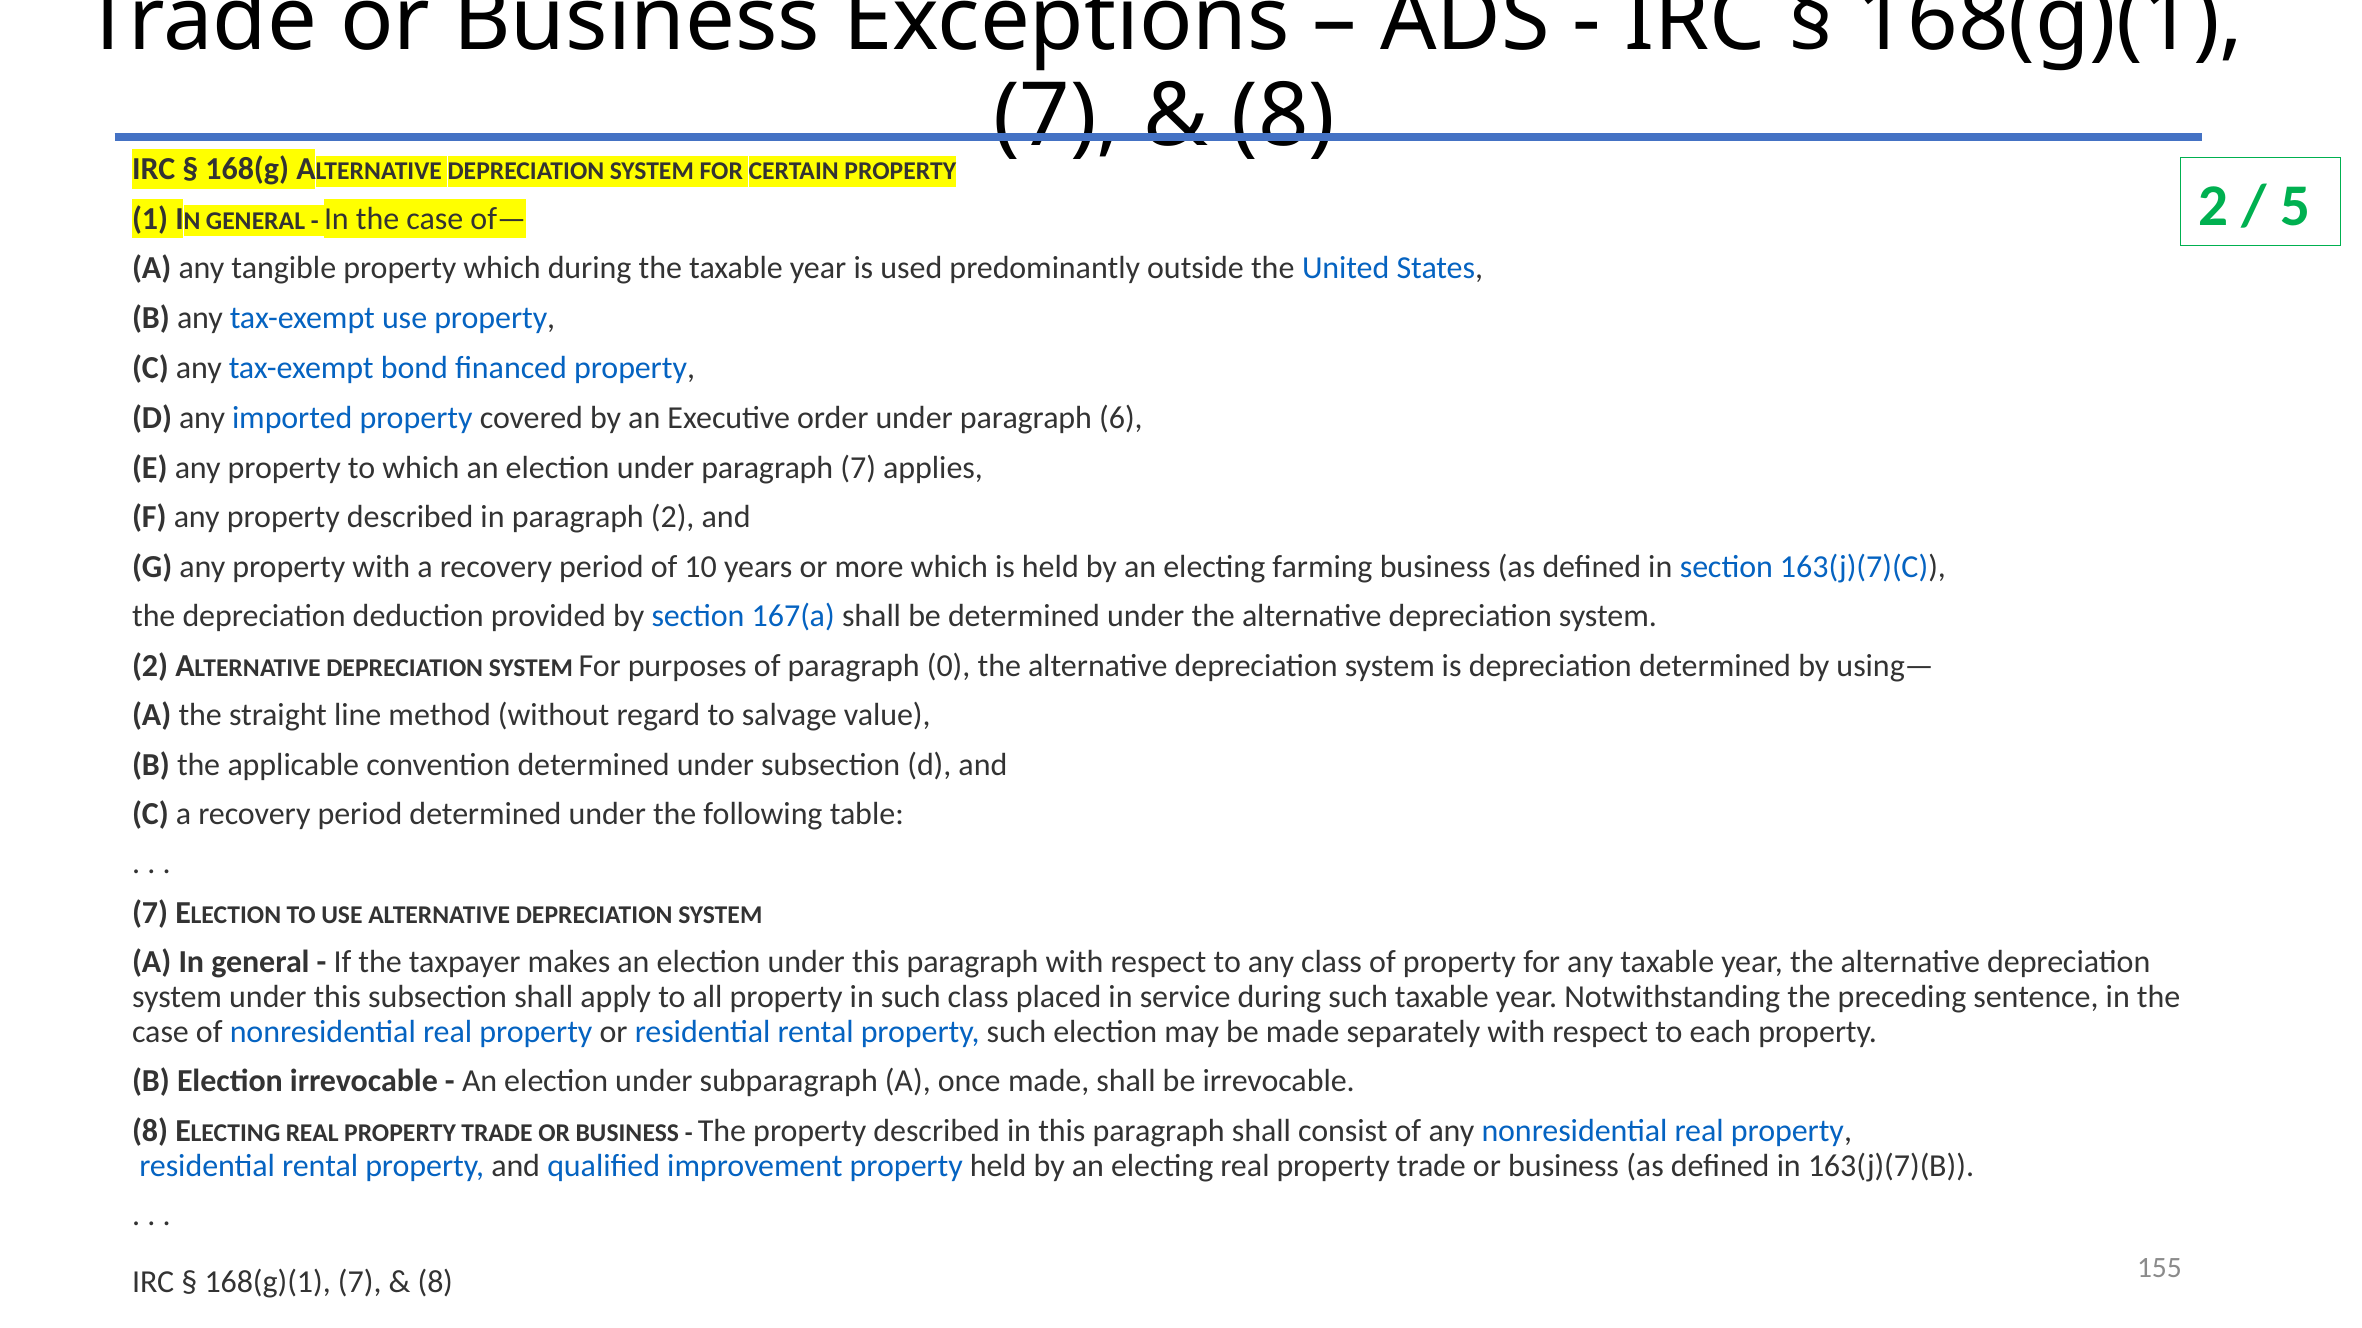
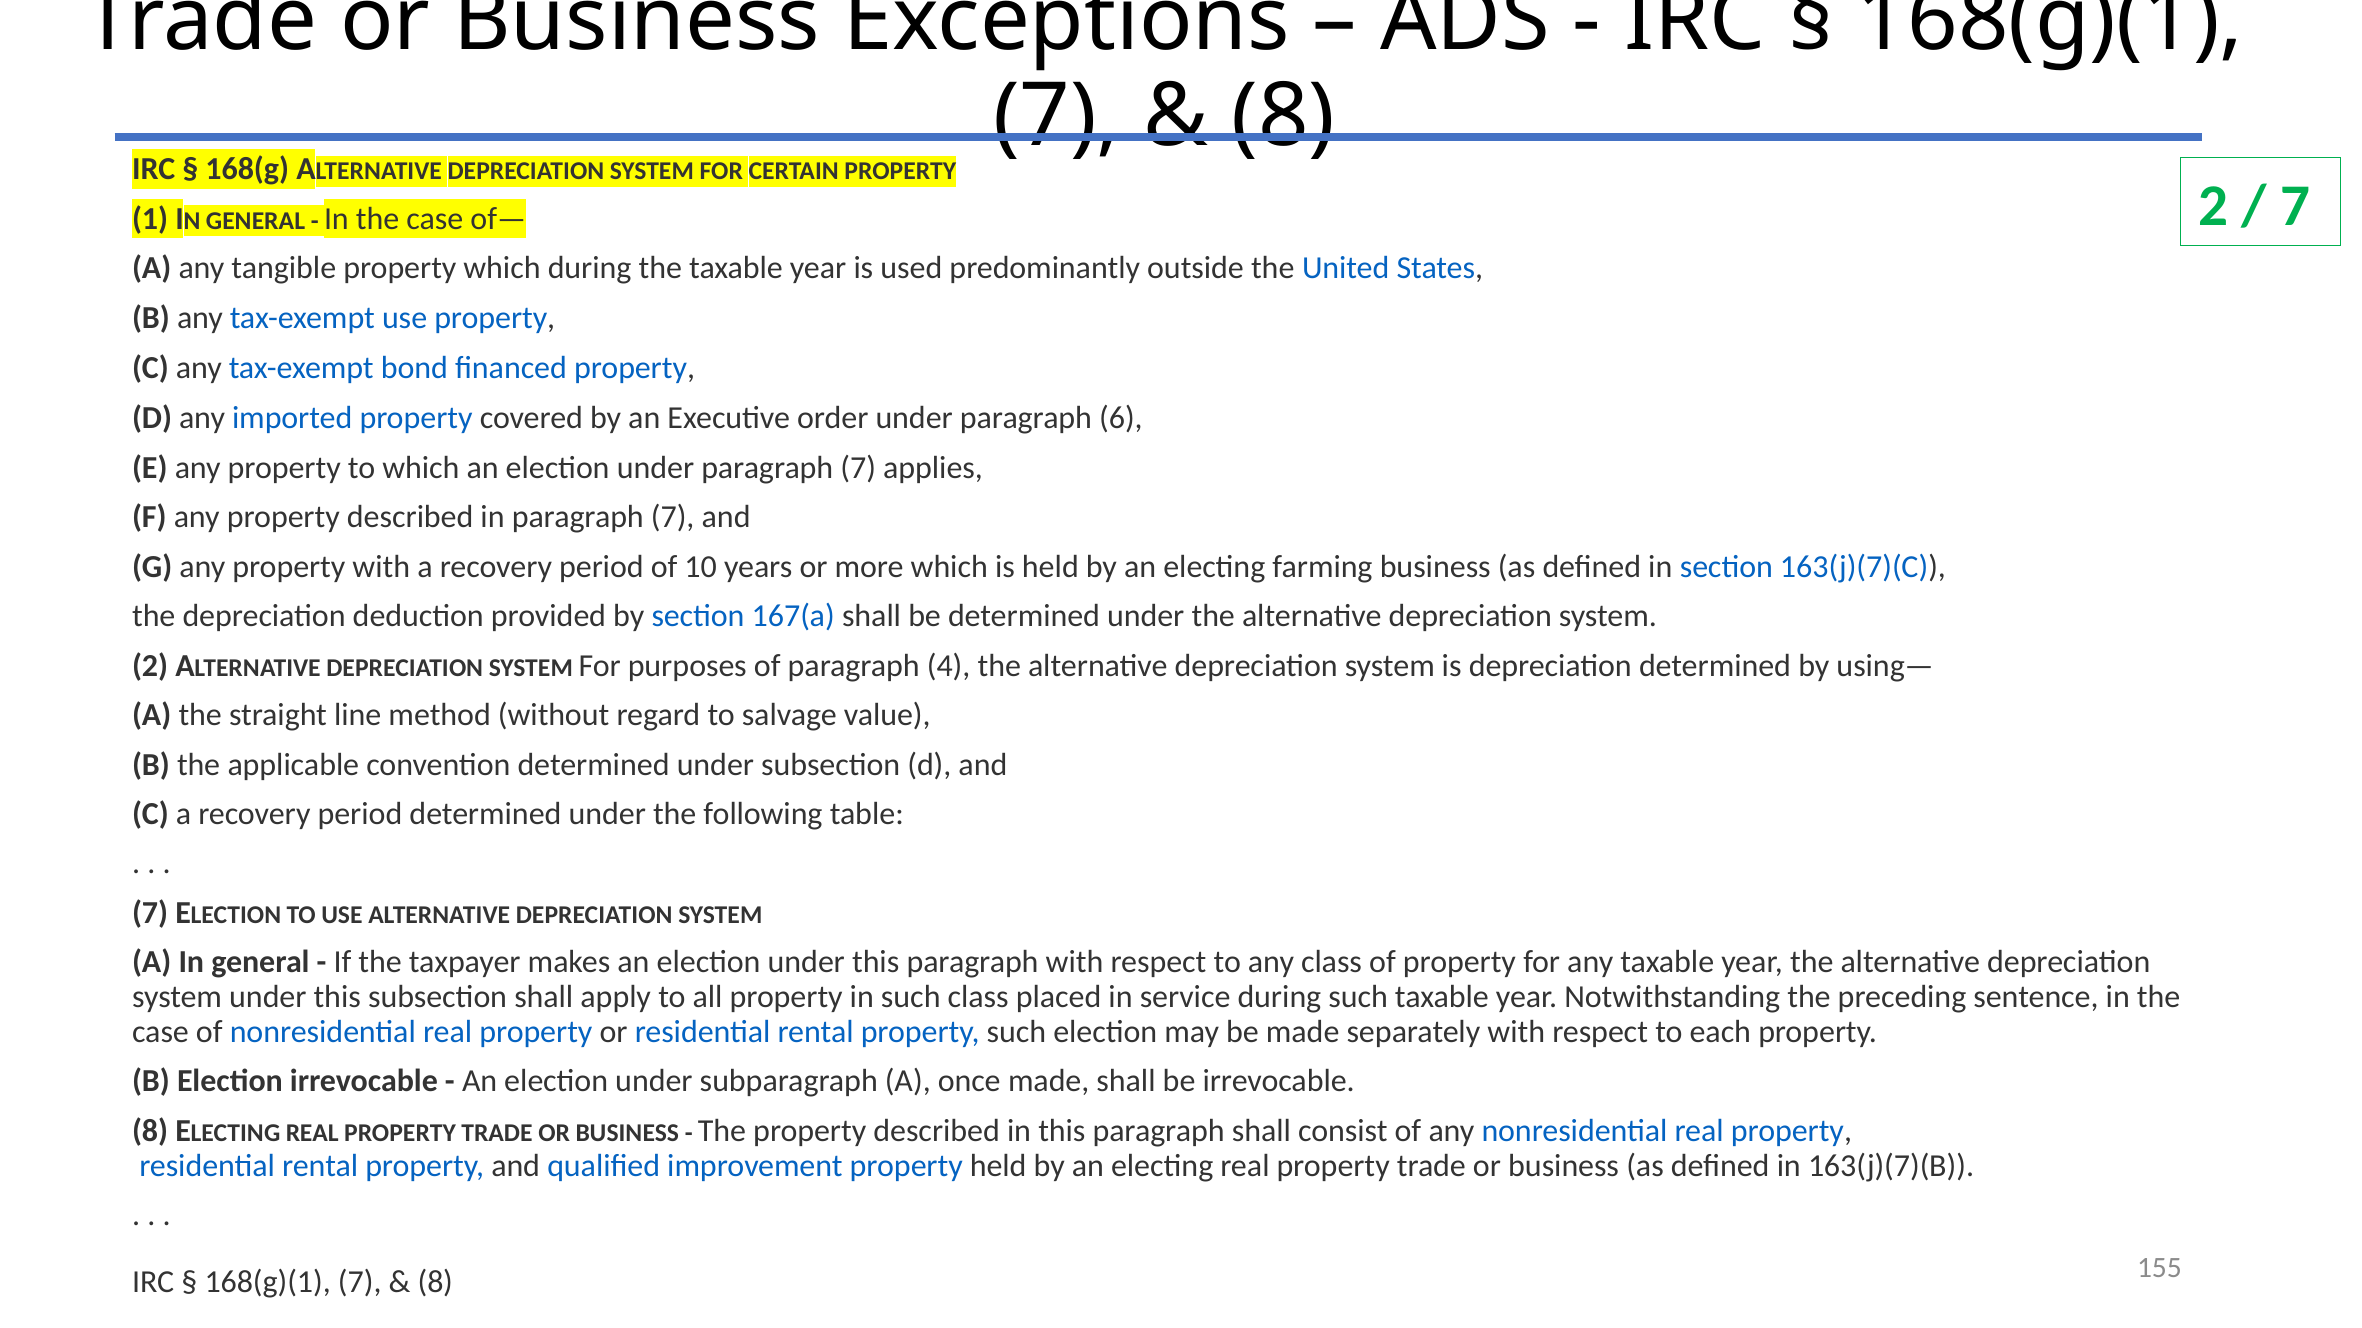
5 at (2295, 206): 5 -> 7
in paragraph 2: 2 -> 7
0: 0 -> 4
